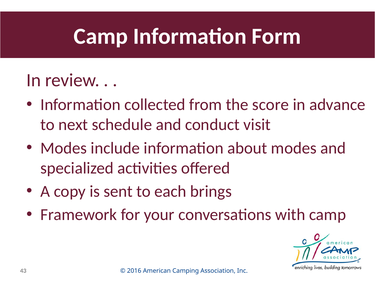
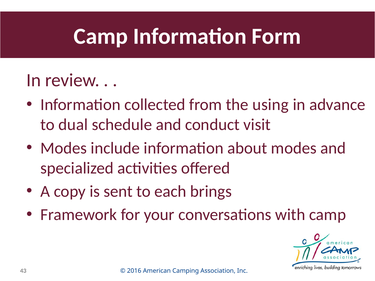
score: score -> using
next: next -> dual
